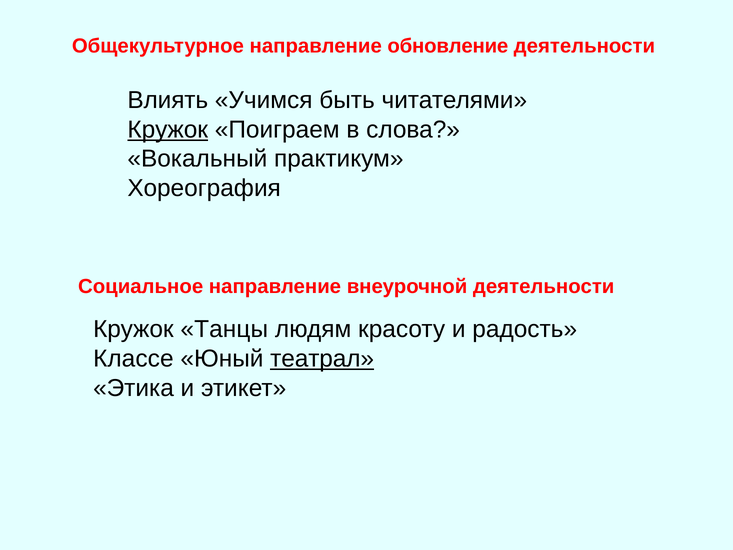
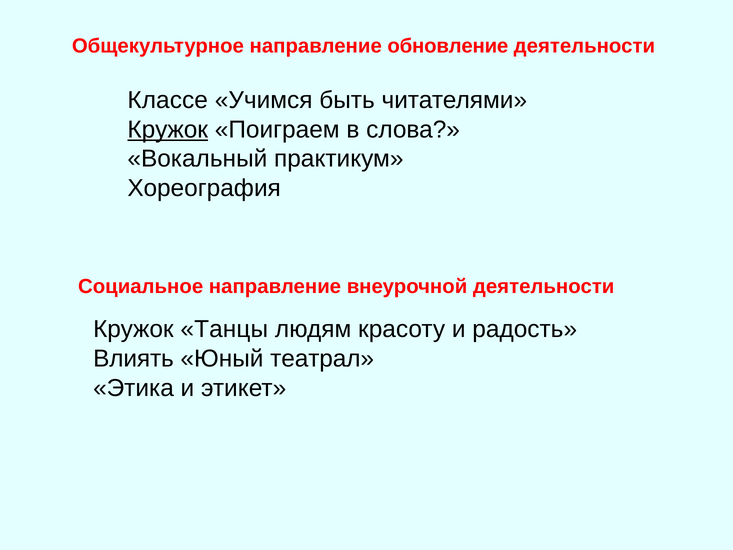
Влиять: Влиять -> Классе
Классе: Классе -> Влиять
театрал underline: present -> none
